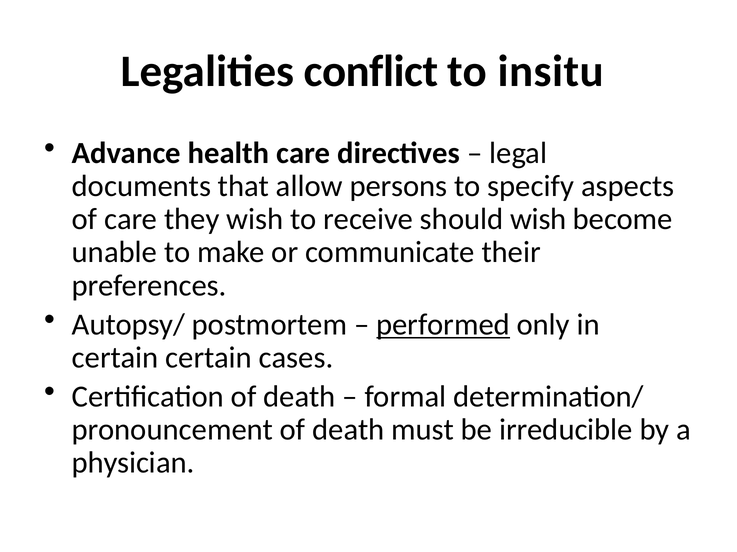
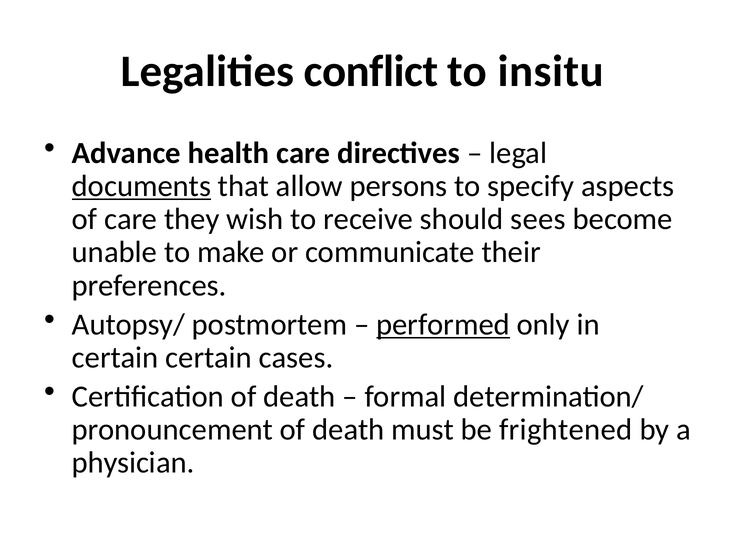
documents underline: none -> present
should wish: wish -> sees
irreducible: irreducible -> frightened
